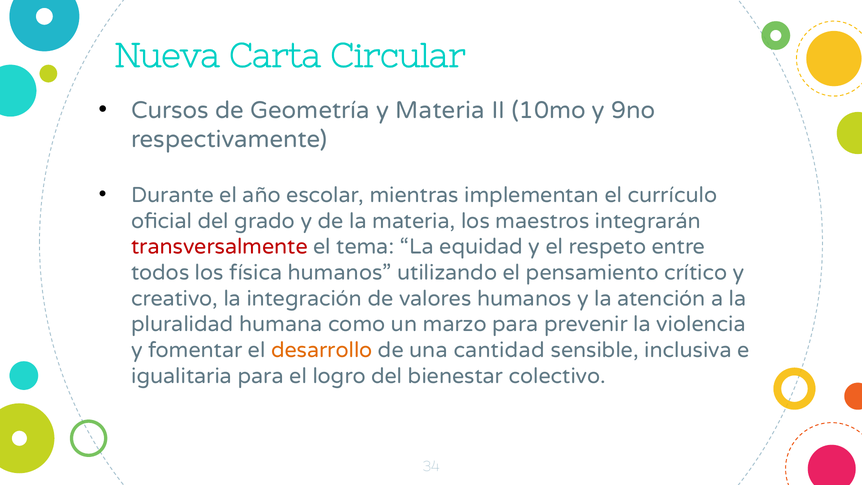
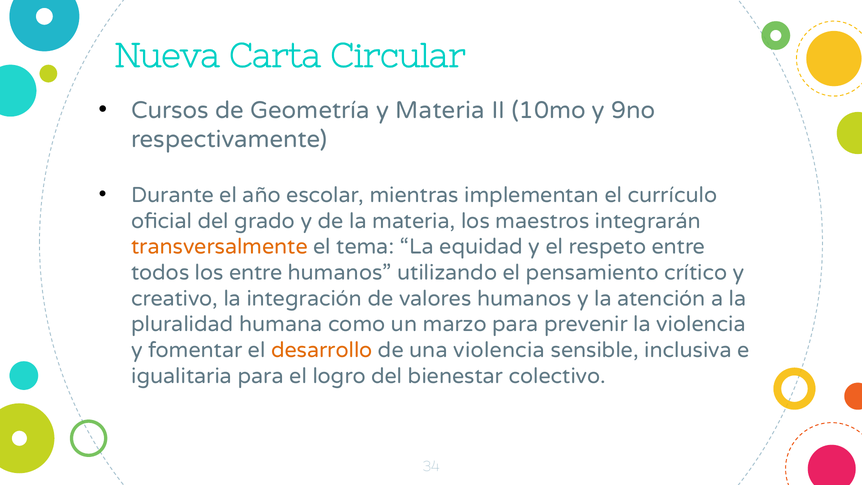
transversalmente colour: red -> orange
los física: física -> entre
una cantidad: cantidad -> violencia
